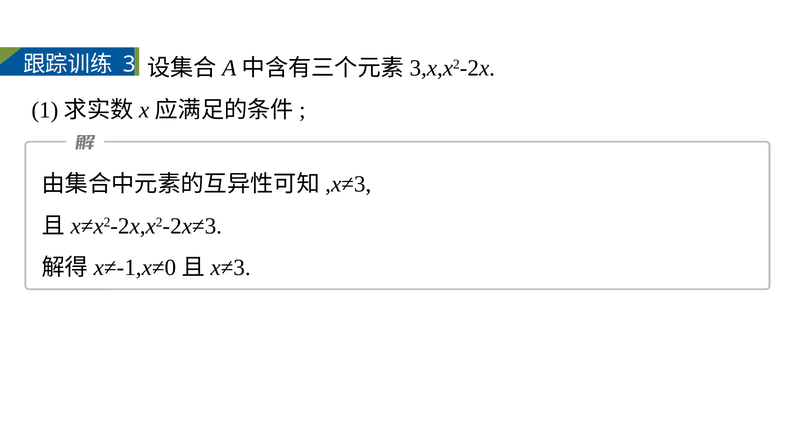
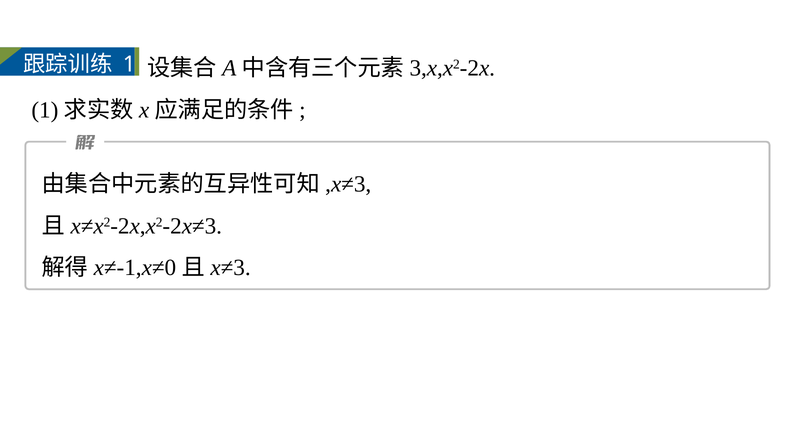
3 at (129, 64): 3 -> 1
